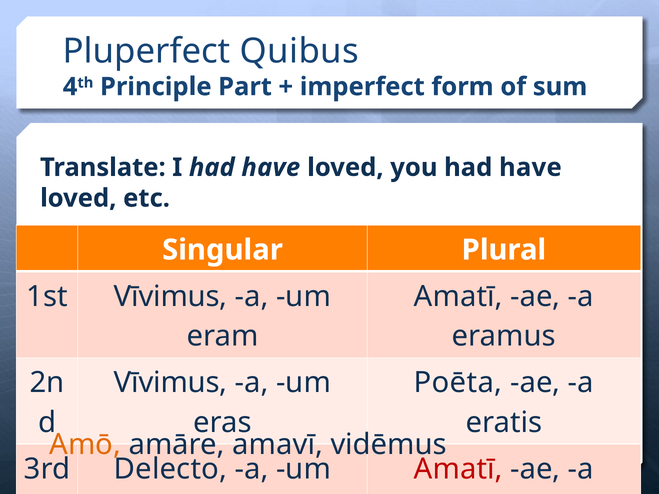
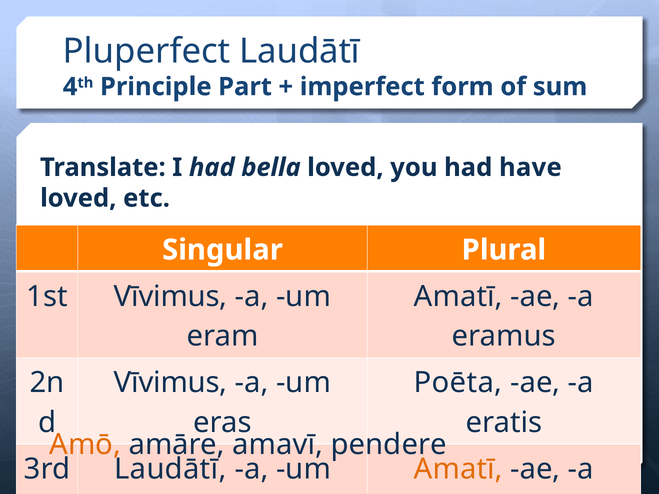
Pluperfect Quibus: Quibus -> Laudātī
I had have: have -> bella
vidēmus: vidēmus -> pendere
3rd Delecto: Delecto -> Laudātī
Amatī at (458, 469) colour: red -> orange
